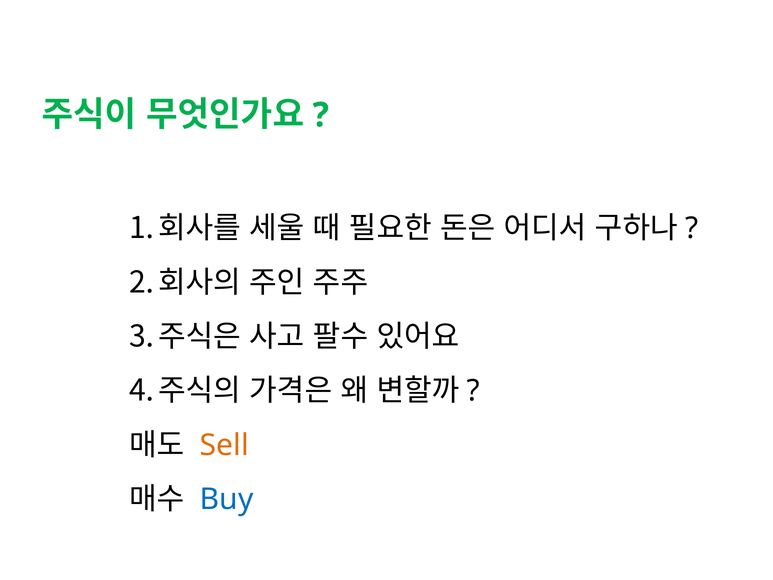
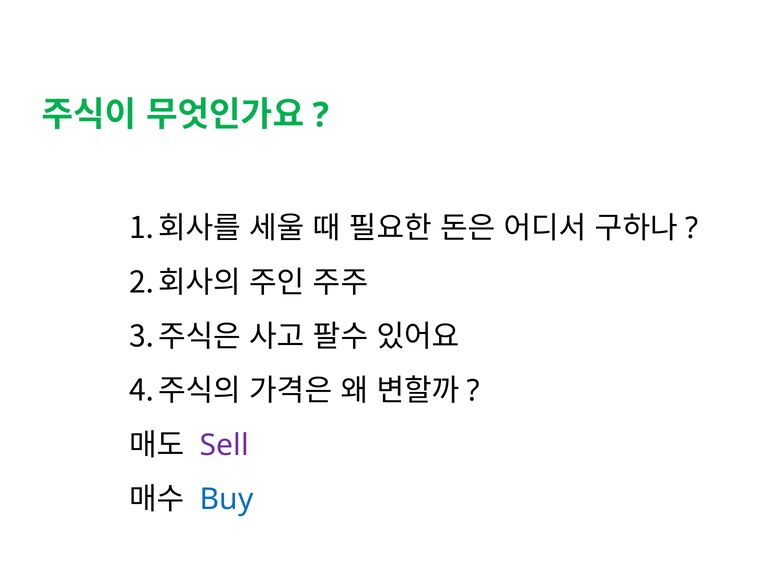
Sell colour: orange -> purple
